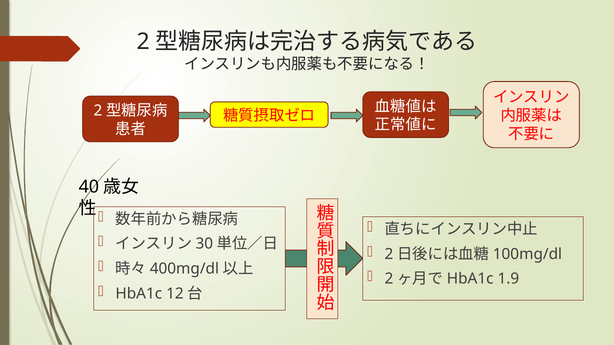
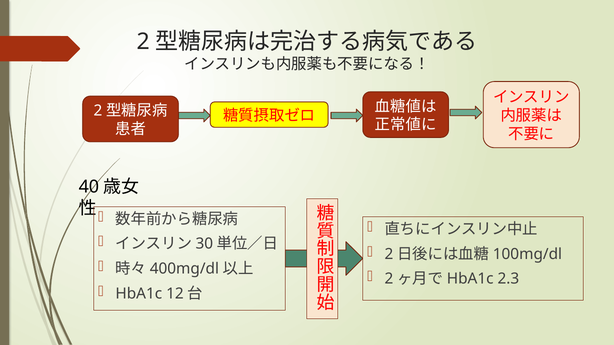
1.9: 1.9 -> 2.3
